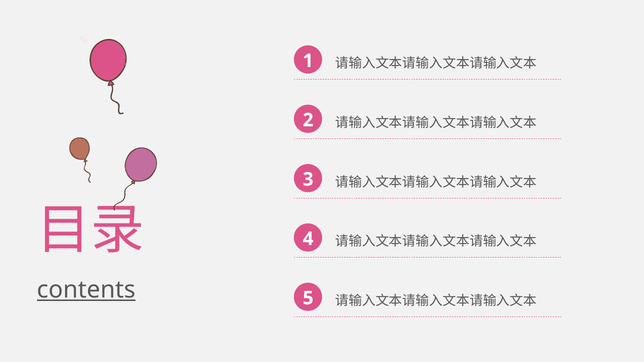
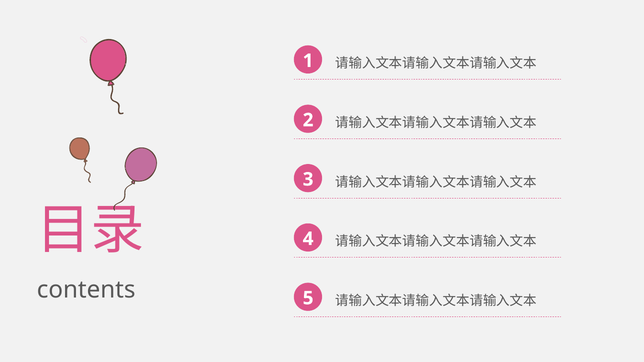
contents underline: present -> none
